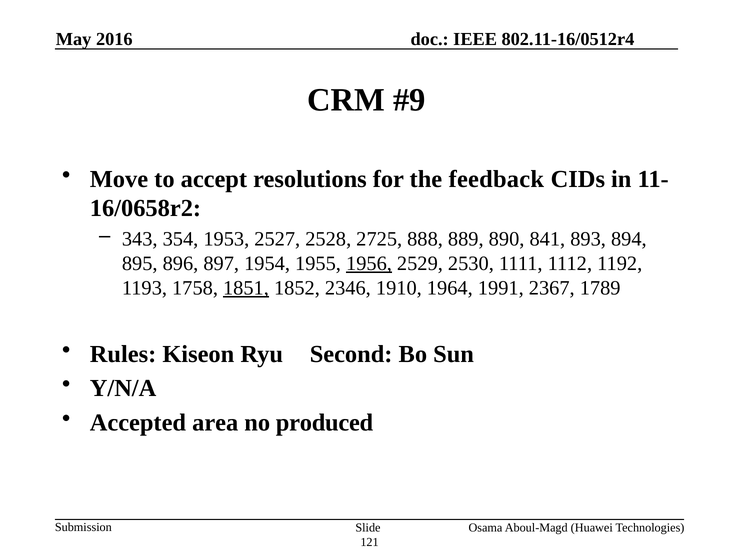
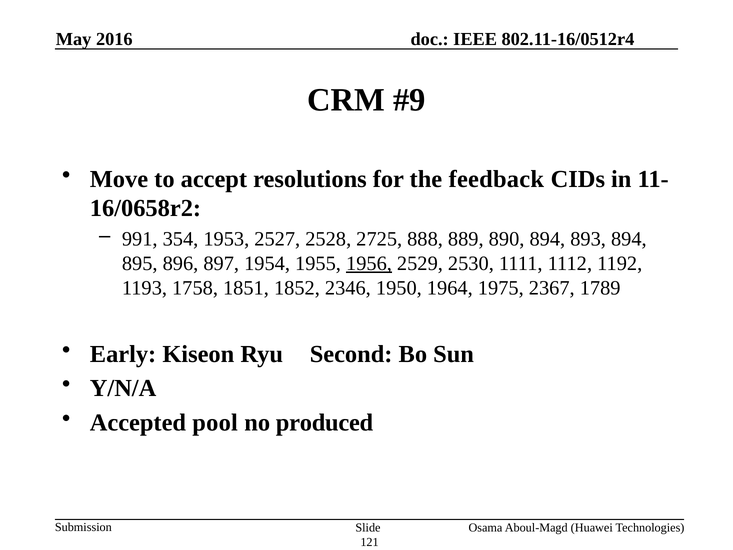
343: 343 -> 991
890 841: 841 -> 894
1851 underline: present -> none
1910: 1910 -> 1950
1991: 1991 -> 1975
Rules: Rules -> Early
area: area -> pool
